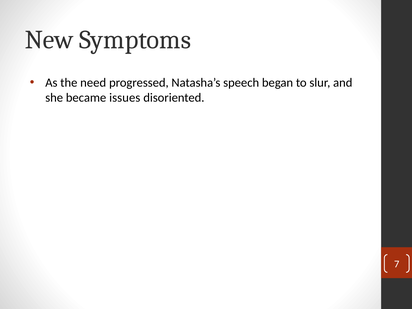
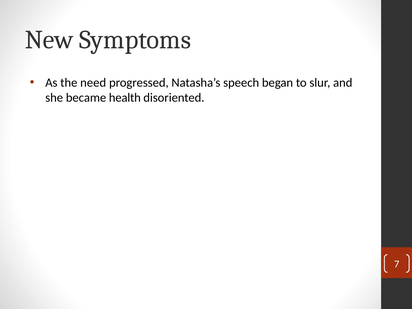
issues: issues -> health
